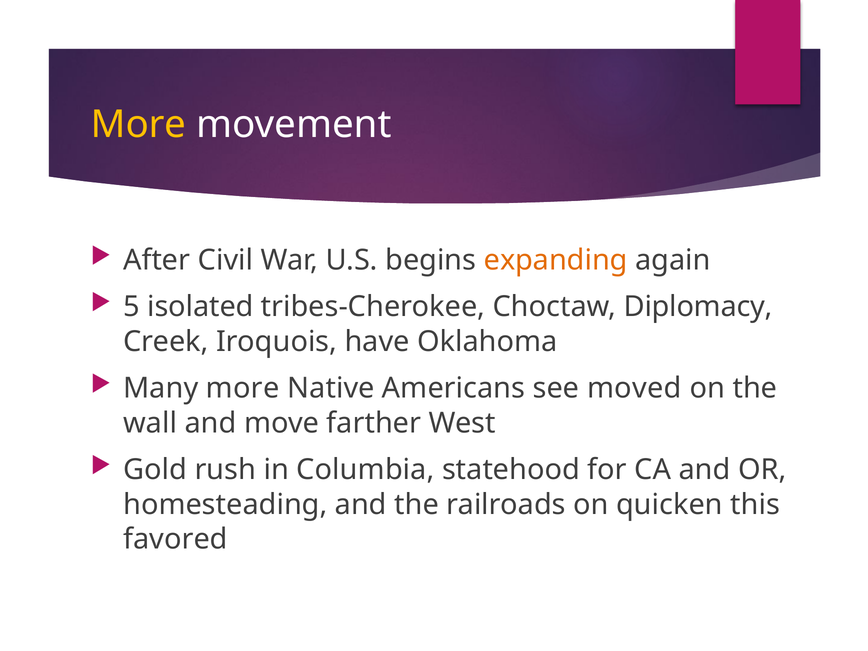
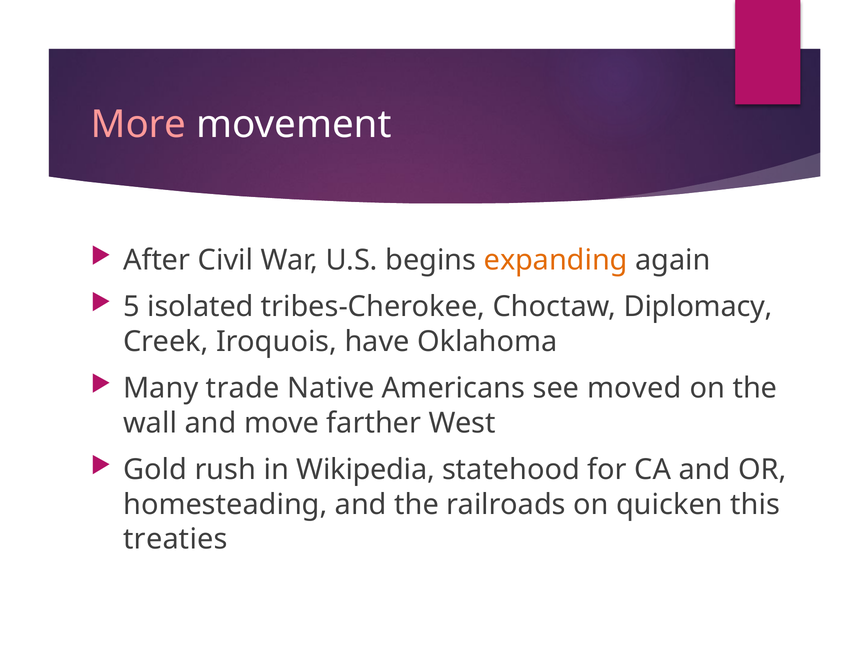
More at (139, 124) colour: yellow -> pink
Many more: more -> trade
Columbia: Columbia -> Wikipedia
favored: favored -> treaties
